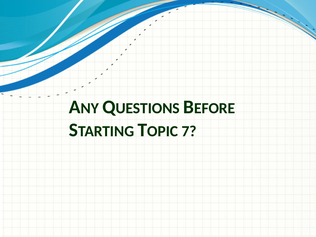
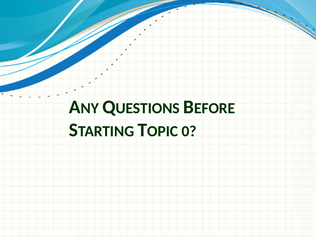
7: 7 -> 0
